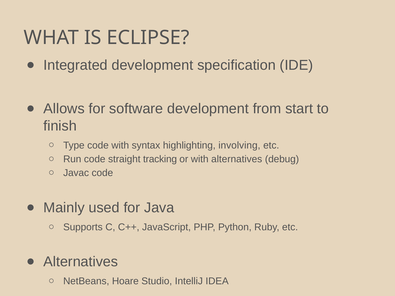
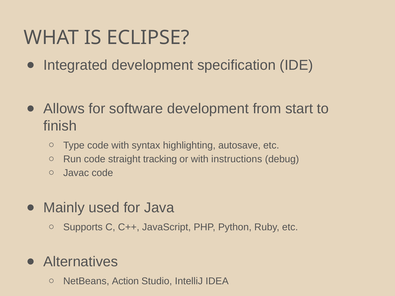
involving: involving -> autosave
with alternatives: alternatives -> instructions
Hoare: Hoare -> Action
